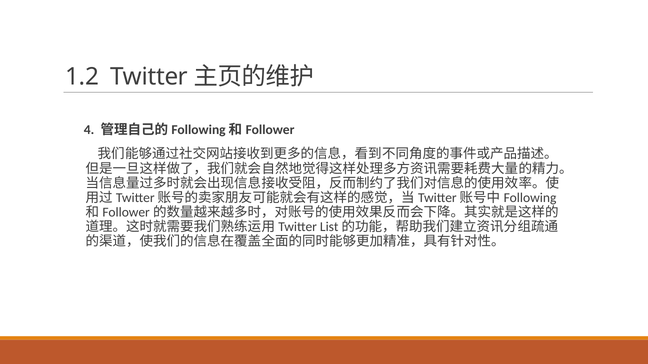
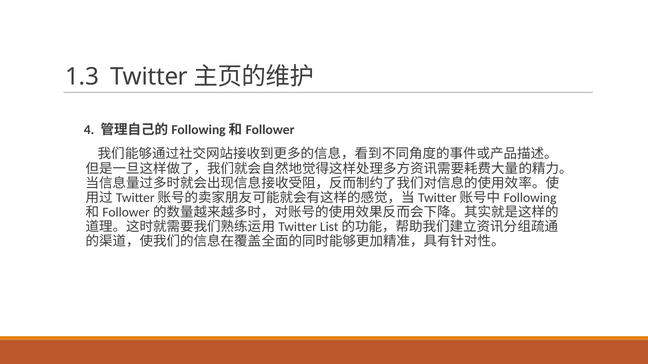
1.2: 1.2 -> 1.3
